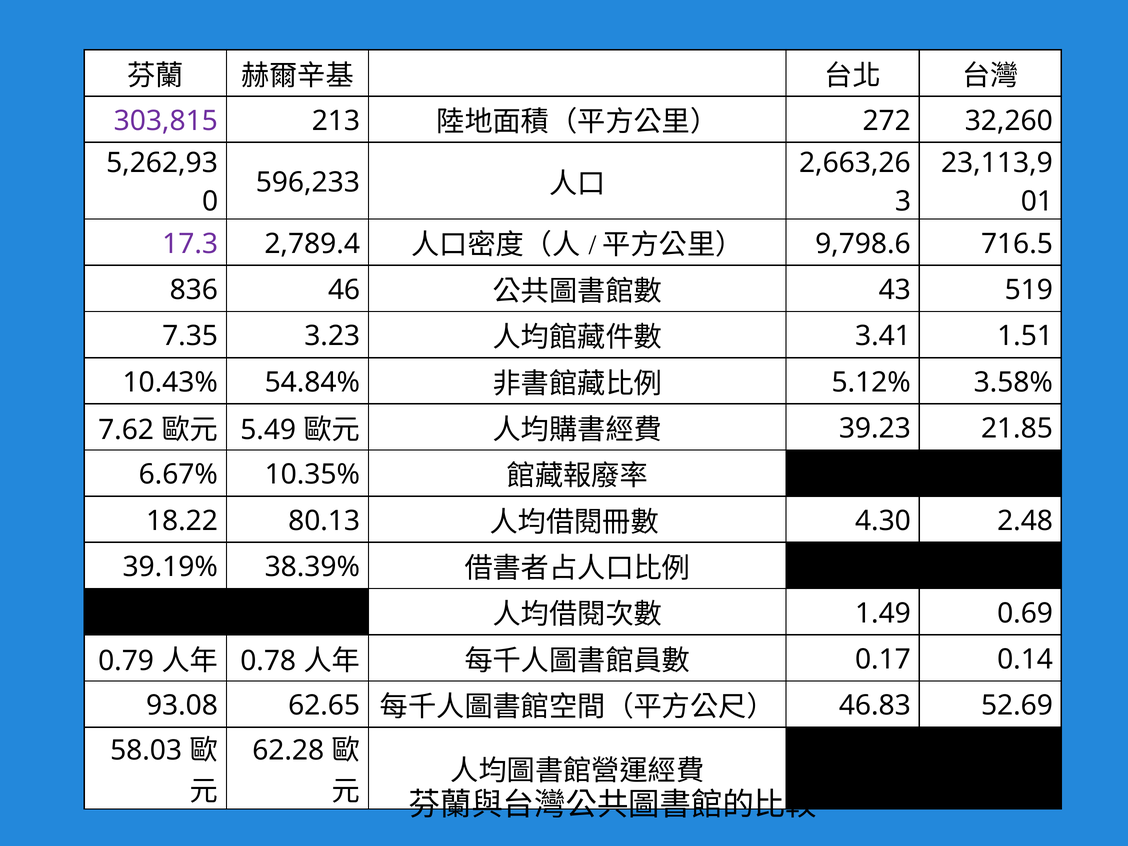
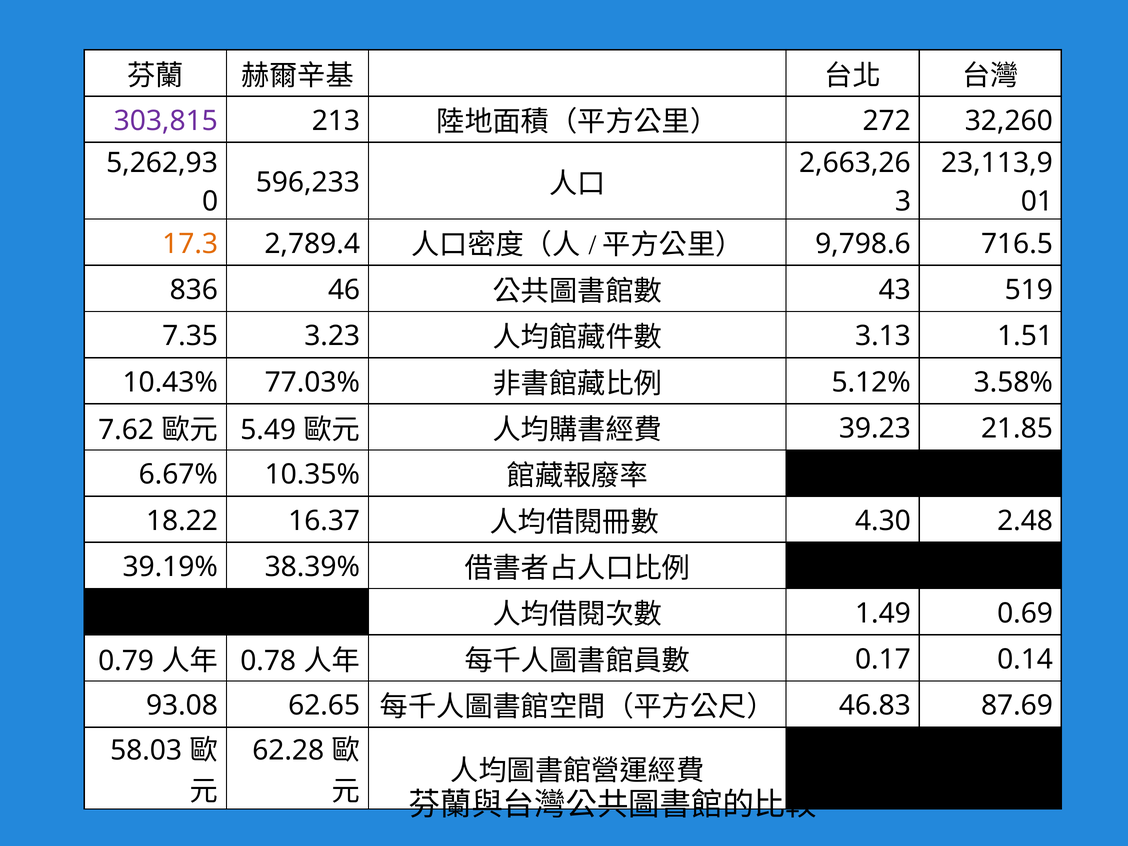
17.3 colour: purple -> orange
3.41: 3.41 -> 3.13
54.84%: 54.84% -> 77.03%
80.13: 80.13 -> 16.37
52.69: 52.69 -> 87.69
